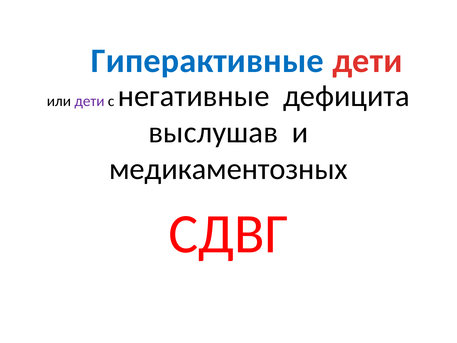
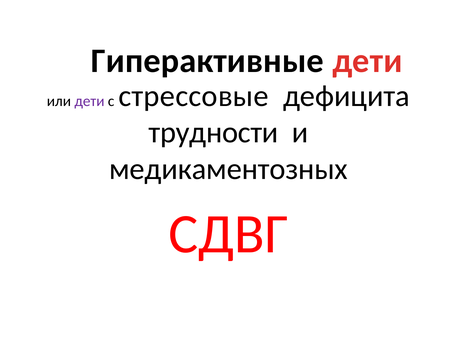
Гиперактивные colour: blue -> black
негативные: негативные -> стрессовые
выслушав: выслушав -> трудности
